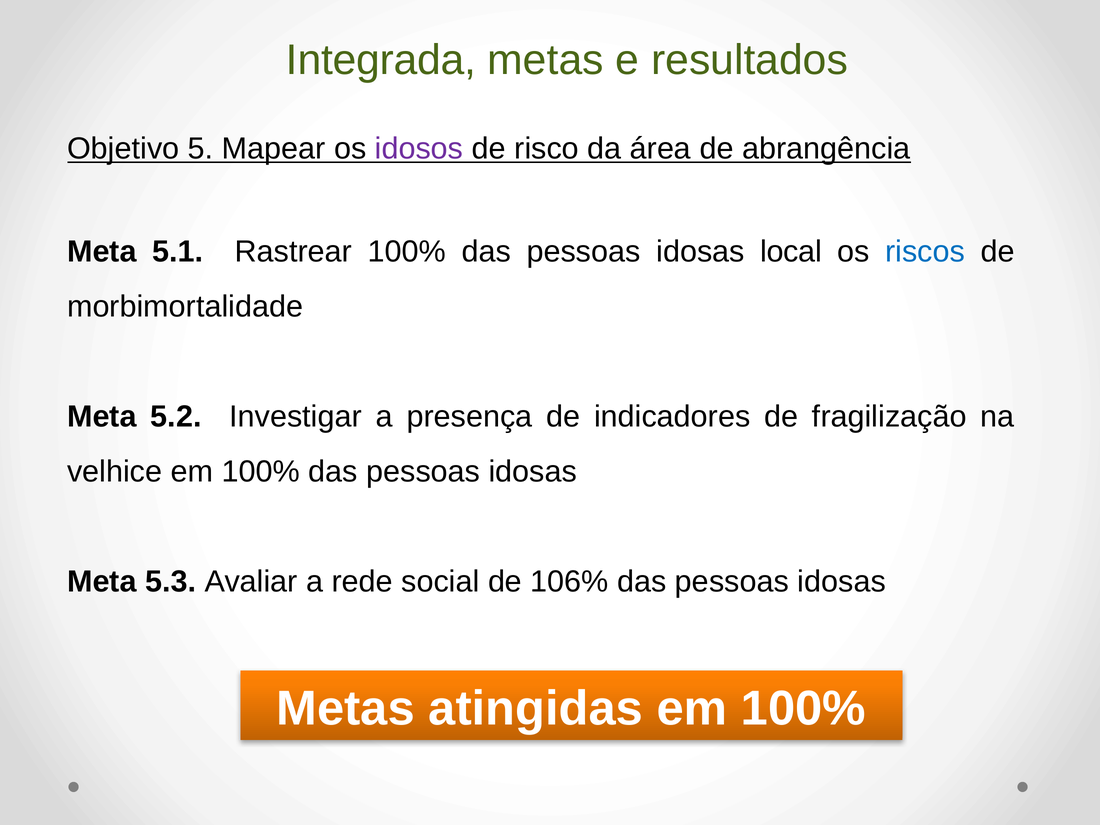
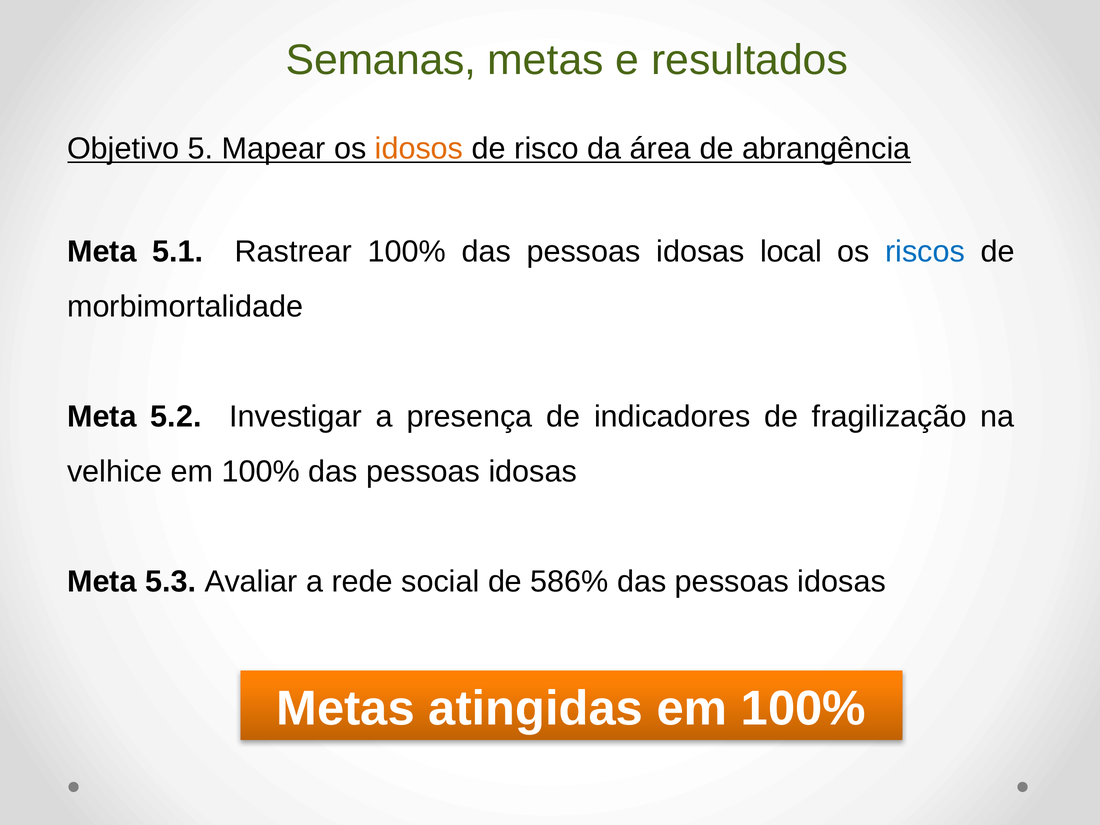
Integrada: Integrada -> Semanas
idosos colour: purple -> orange
106%: 106% -> 586%
